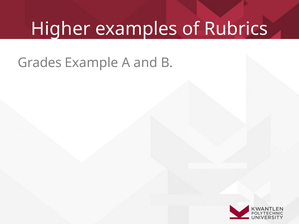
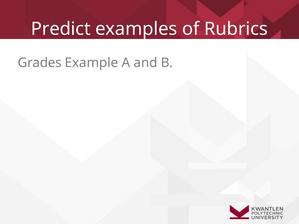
Higher: Higher -> Predict
